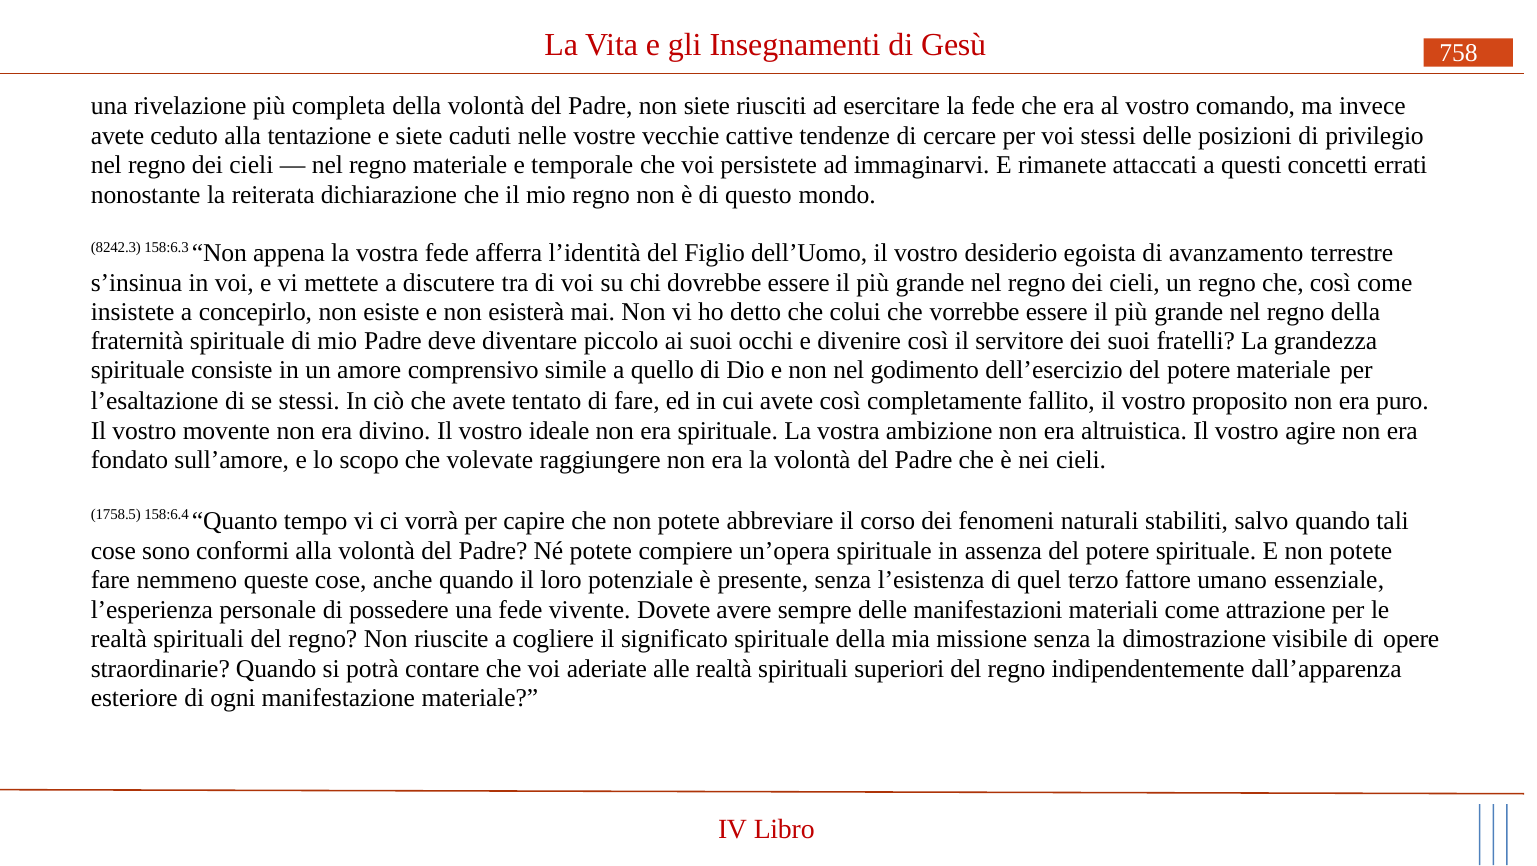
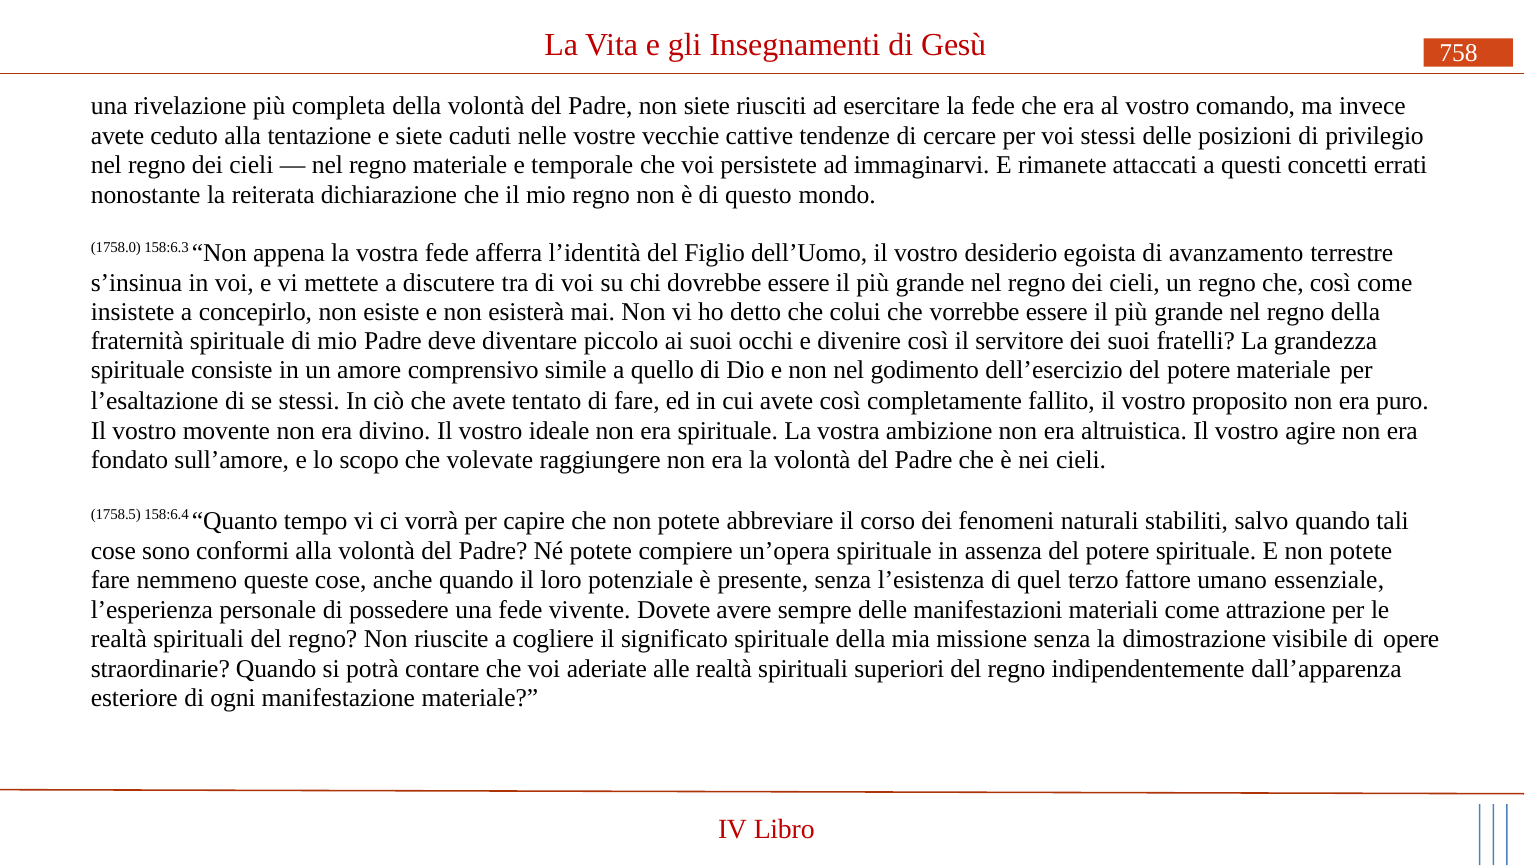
8242.3: 8242.3 -> 1758.0
